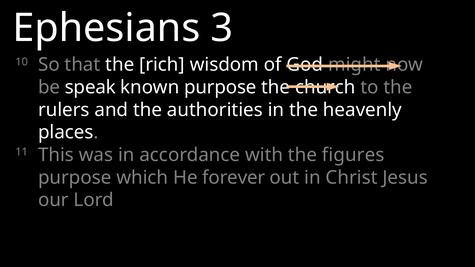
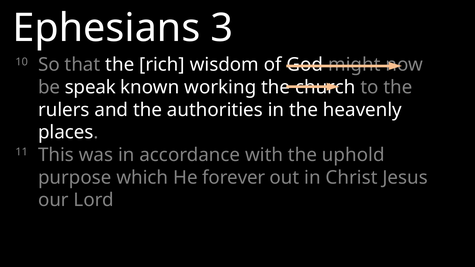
known purpose: purpose -> working
figures: figures -> uphold
